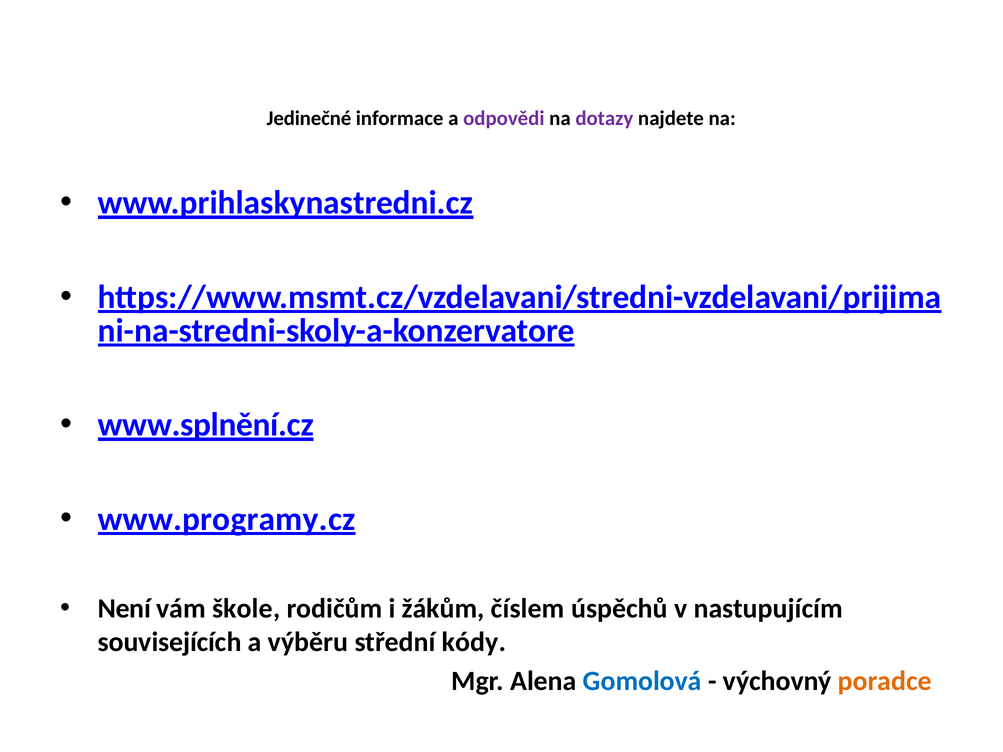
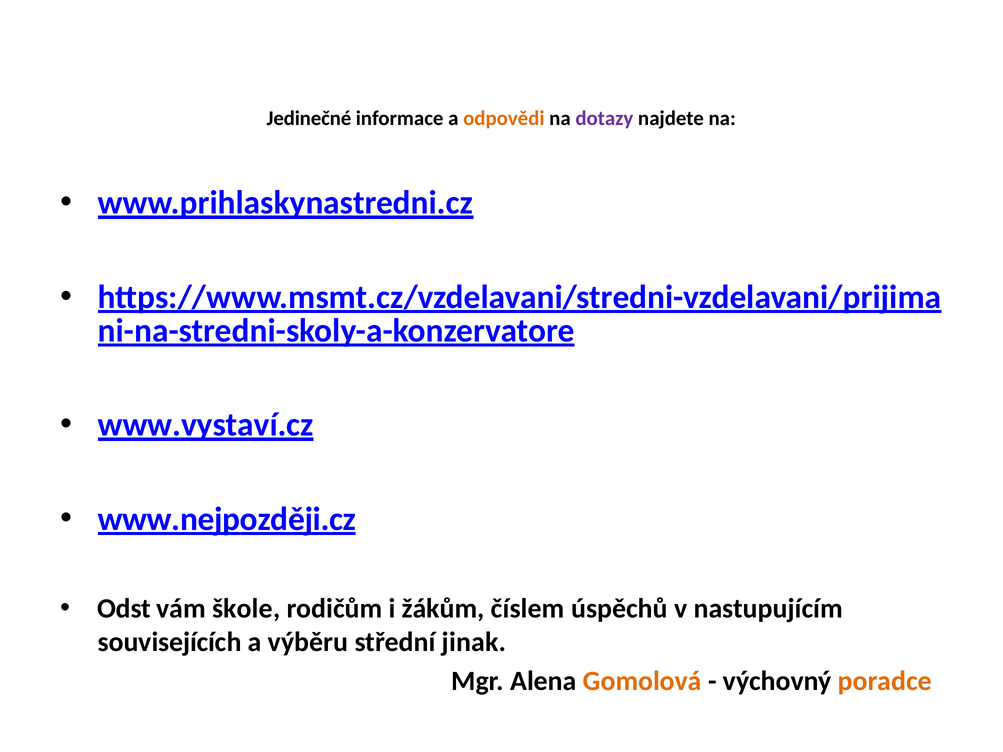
odpovědi colour: purple -> orange
www.splnění.cz: www.splnění.cz -> www.vystaví.cz
www.programy.cz: www.programy.cz -> www.nejpozději.cz
Není: Není -> Odst
kódy: kódy -> jinak
Gomolová colour: blue -> orange
